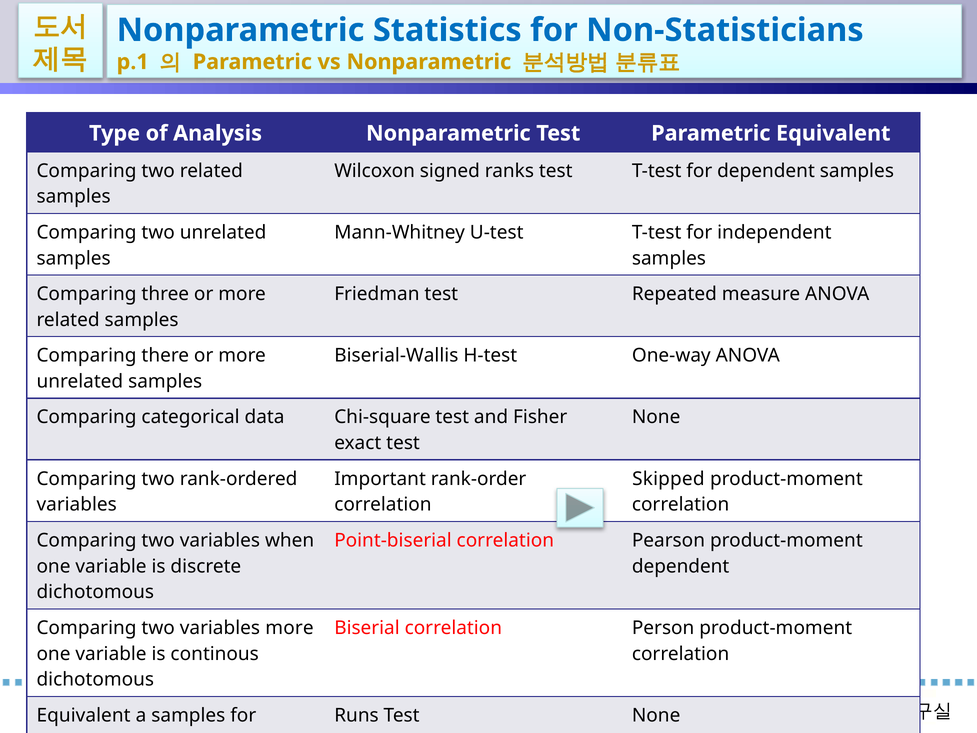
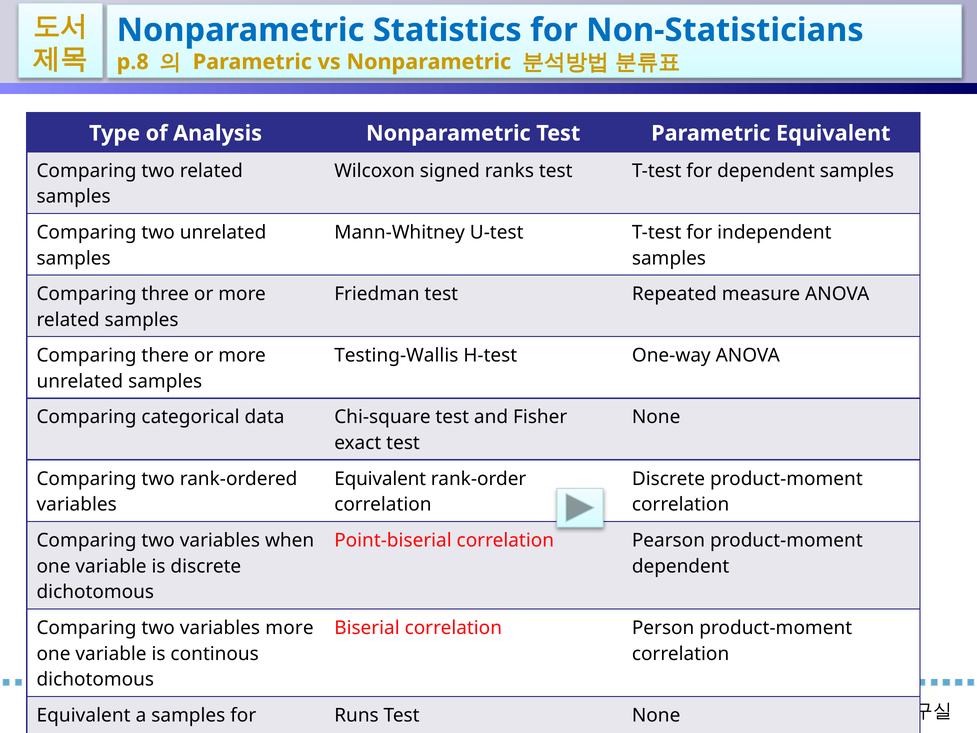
p.1: p.1 -> p.8
Biserial-Wallis: Biserial-Wallis -> Testing-Wallis
Important at (380, 479): Important -> Equivalent
Skipped at (668, 479): Skipped -> Discrete
